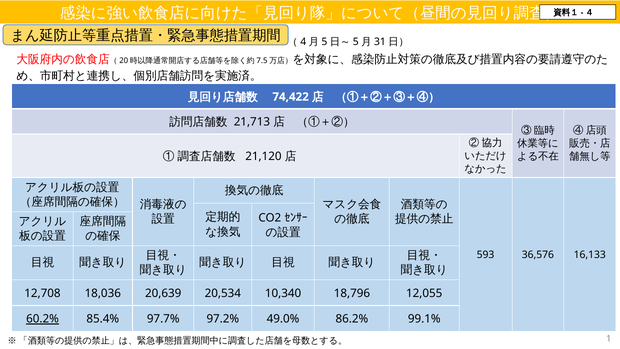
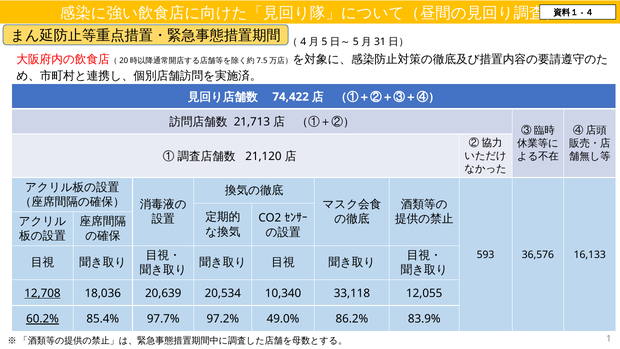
12,708 underline: none -> present
18,796: 18,796 -> 33,118
99.1%: 99.1% -> 83.9%
